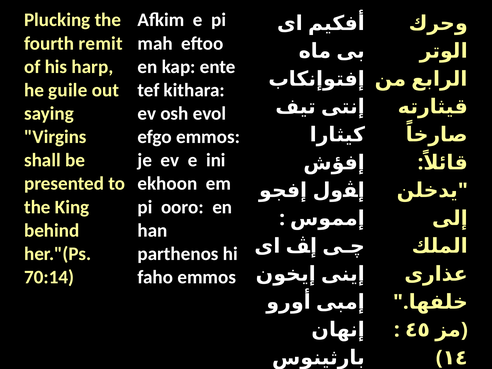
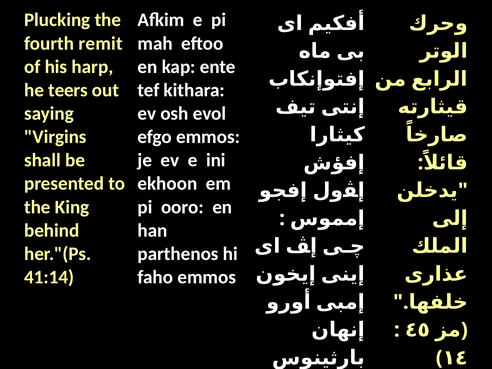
guile: guile -> teers
70:14: 70:14 -> 41:14
